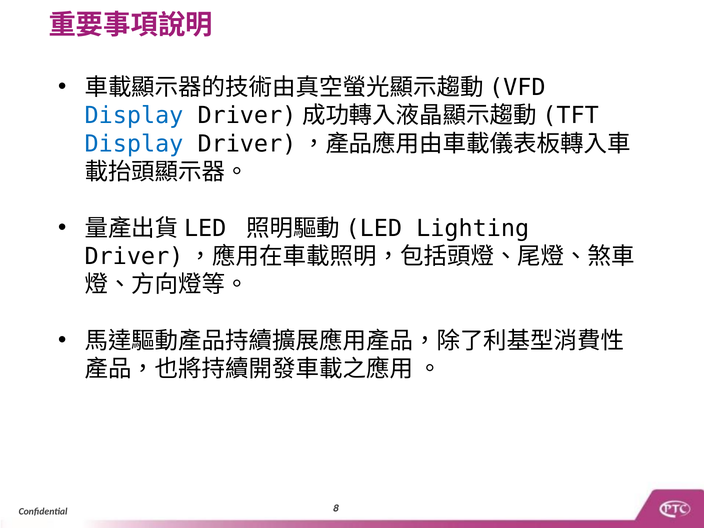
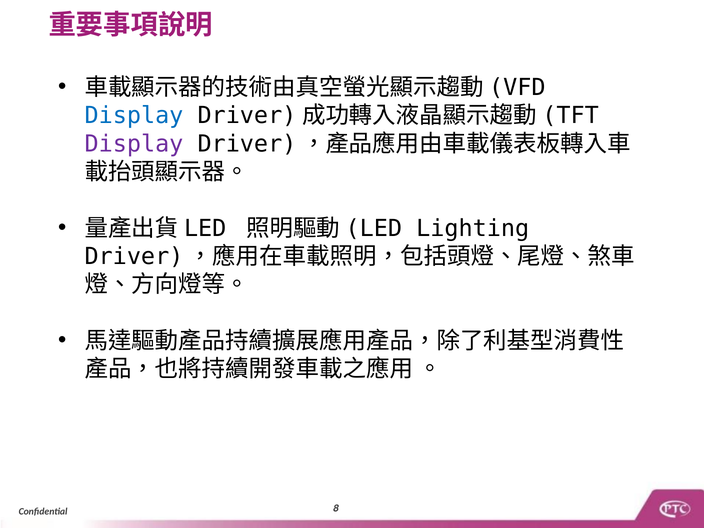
Display at (134, 144) colour: blue -> purple
